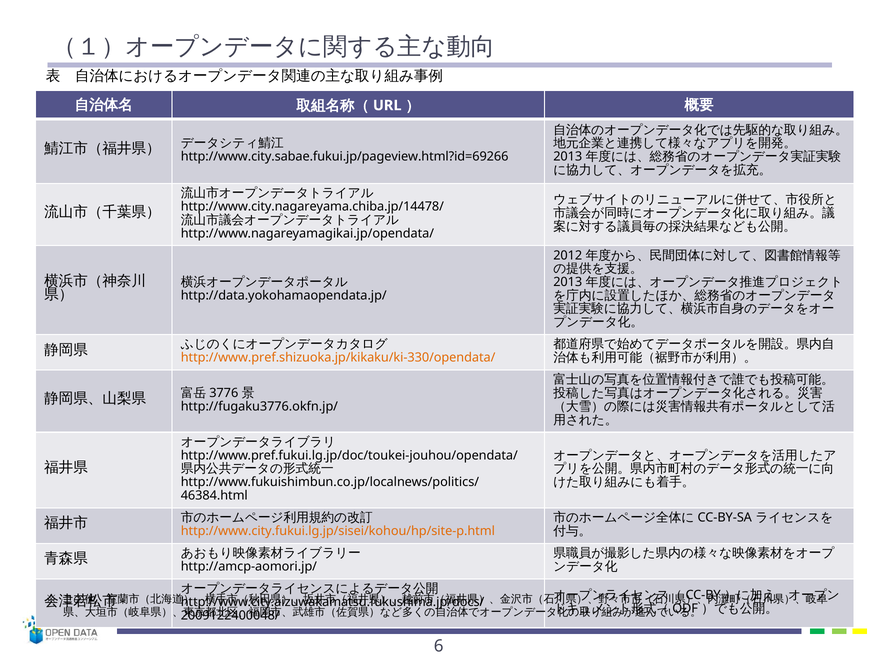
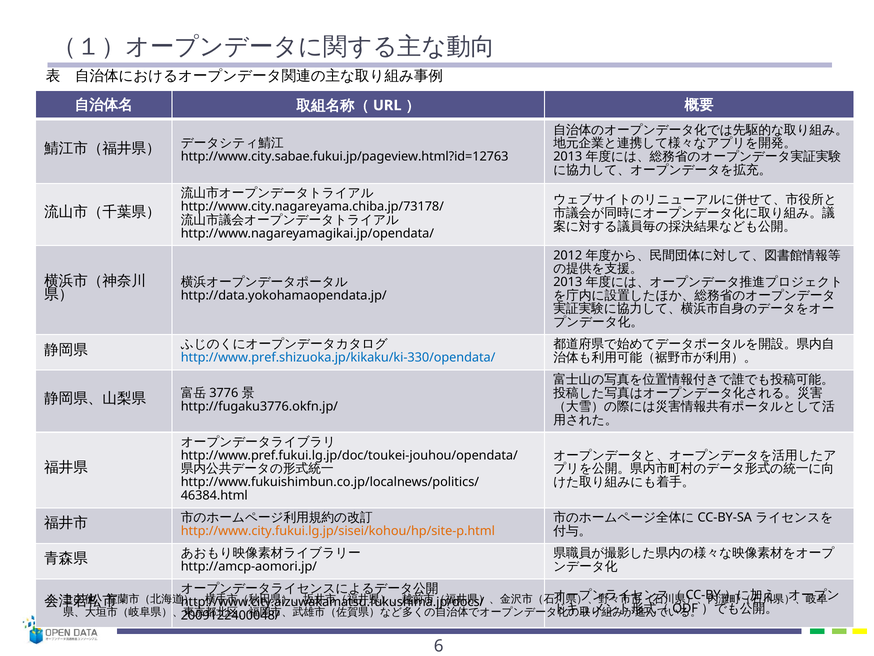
http://www.city.sabae.fukui.jp/pageview.html?id=69266: http://www.city.sabae.fukui.jp/pageview.html?id=69266 -> http://www.city.sabae.fukui.jp/pageview.html?id=12763
http://www.city.nagareyama.chiba.jp/14478/: http://www.city.nagareyama.chiba.jp/14478/ -> http://www.city.nagareyama.chiba.jp/73178/
http://www.pref.shizuoka.jp/kikaku/ki-330/opendata/ colour: orange -> blue
